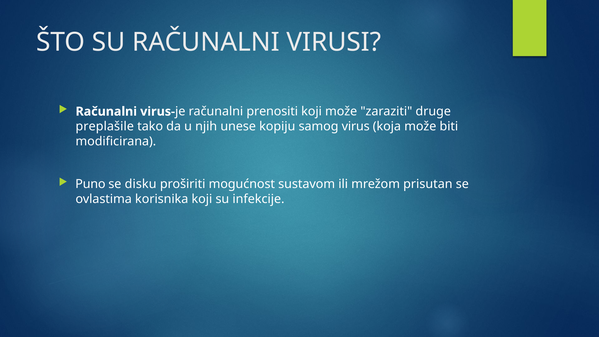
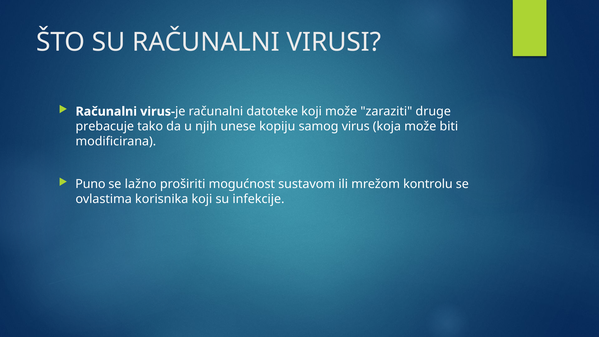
prenositi: prenositi -> datoteke
preplašile: preplašile -> prebacuje
disku: disku -> lažno
prisutan: prisutan -> kontrolu
